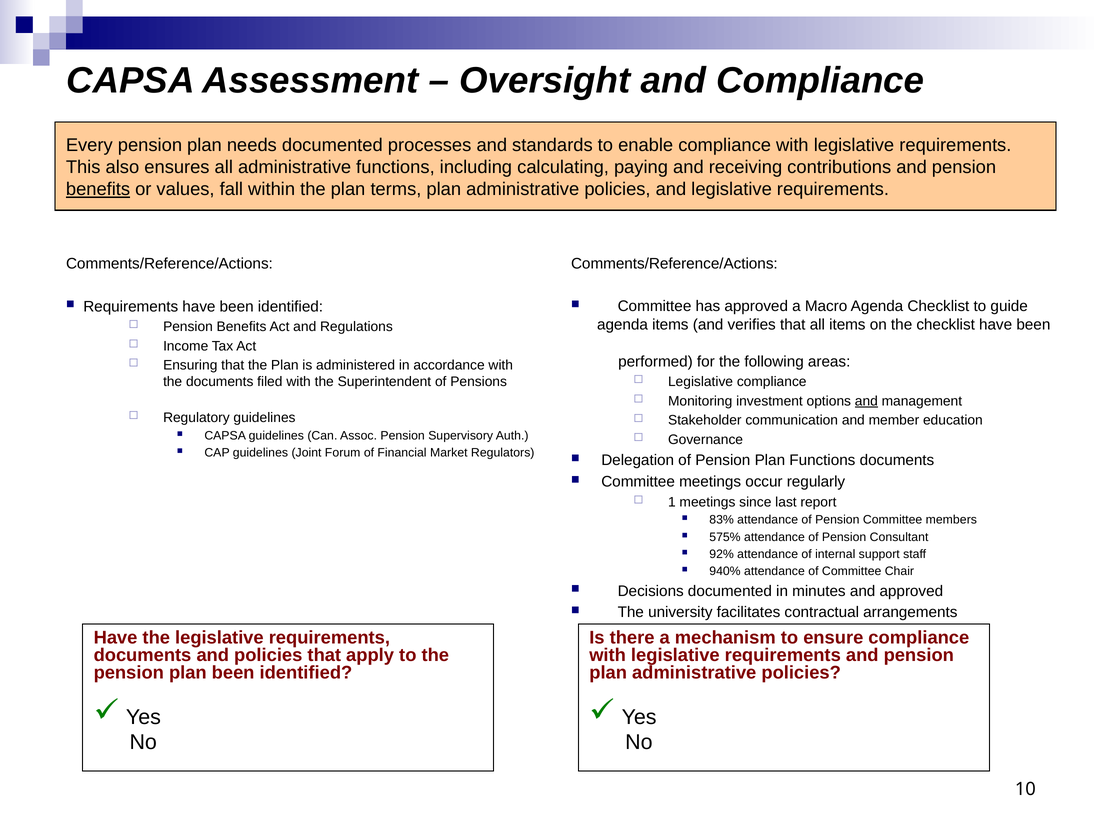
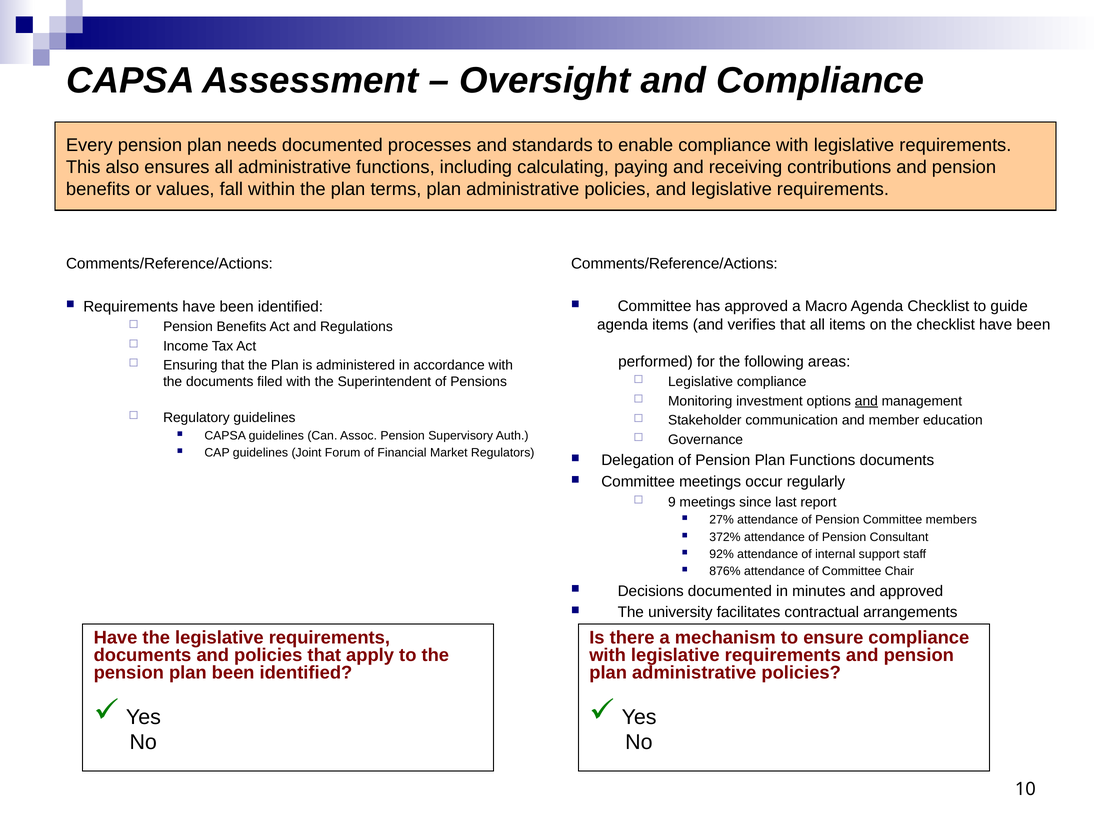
benefits at (98, 190) underline: present -> none
1: 1 -> 9
83%: 83% -> 27%
575%: 575% -> 372%
940%: 940% -> 876%
